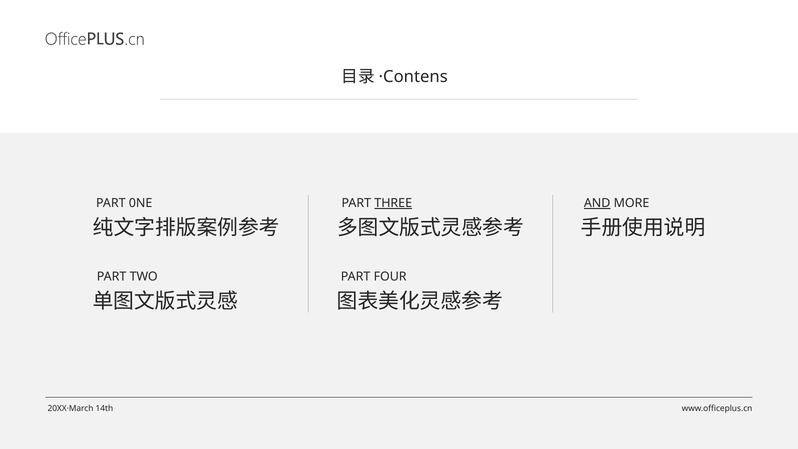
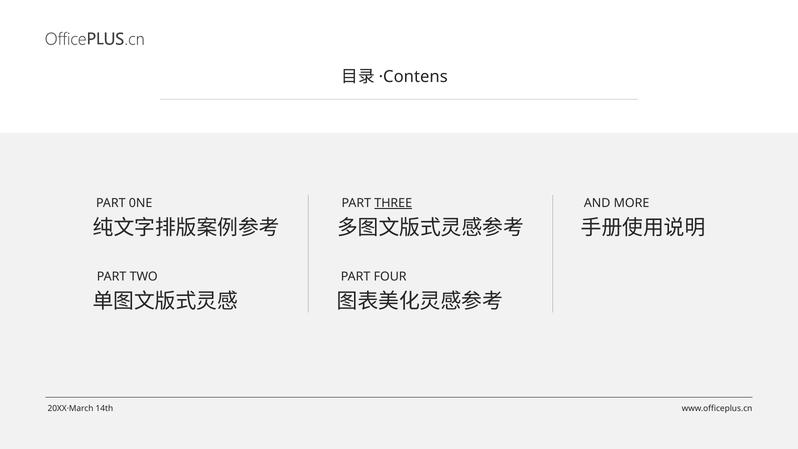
AND underline: present -> none
